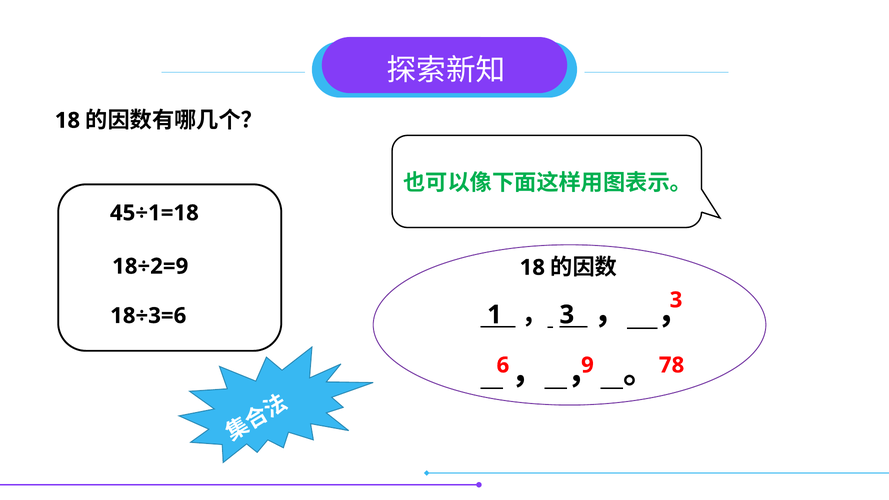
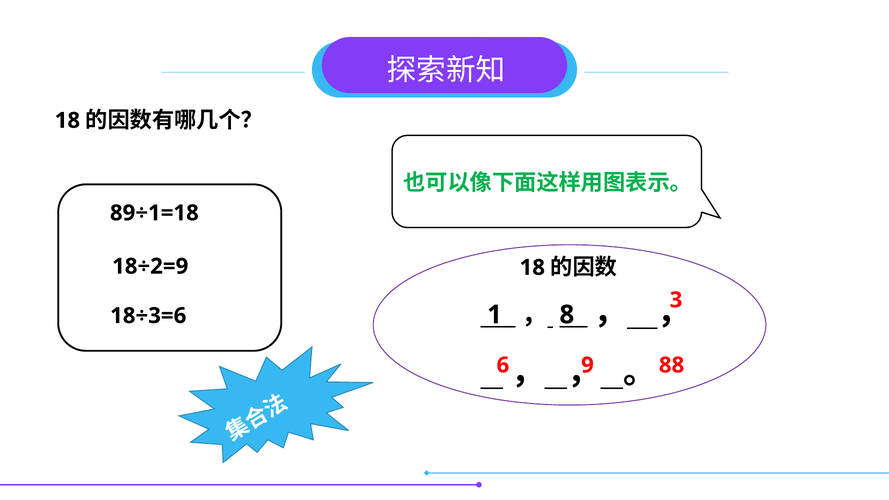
45÷1=18: 45÷1=18 -> 89÷1=18
3 at (567, 315): 3 -> 8
78: 78 -> 88
